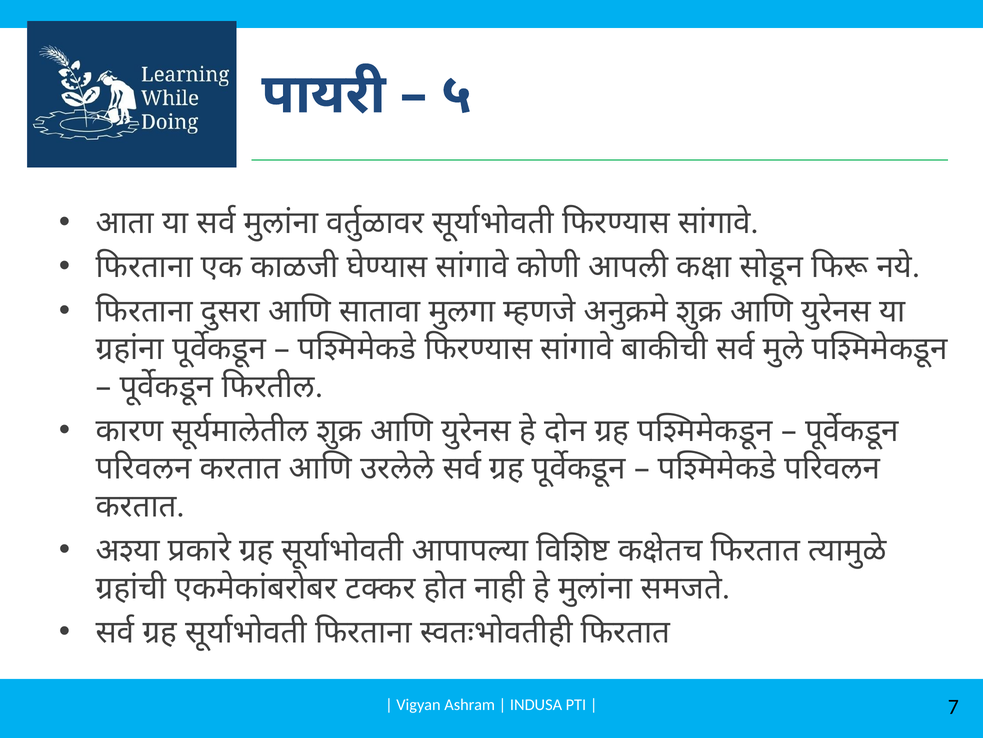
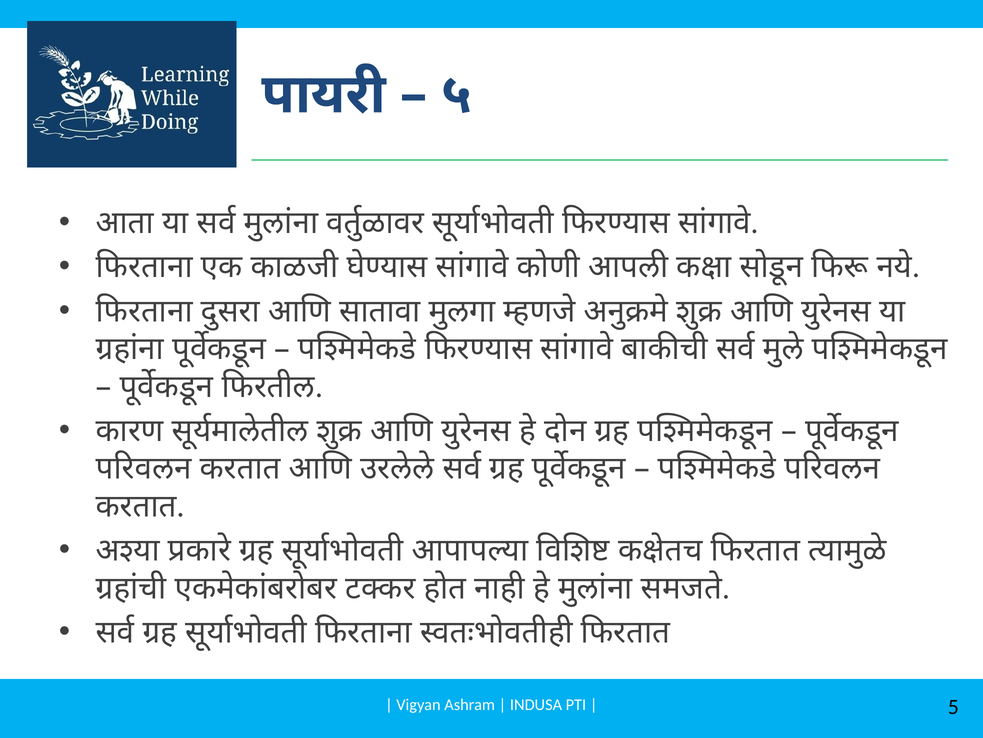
7: 7 -> 5
